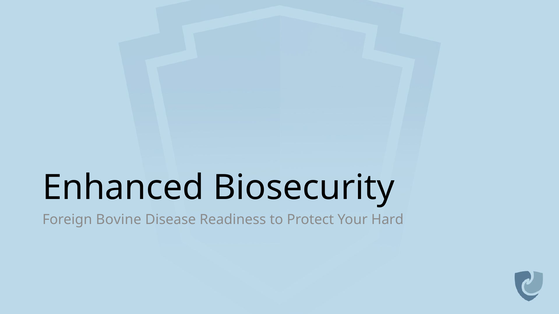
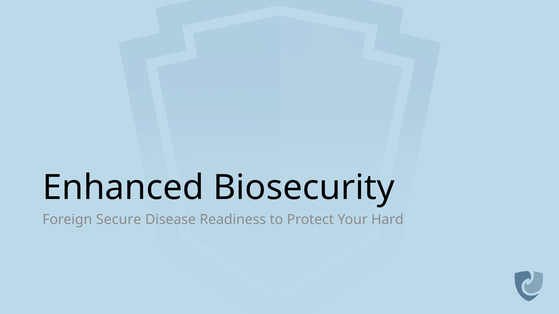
Bovine: Bovine -> Secure
